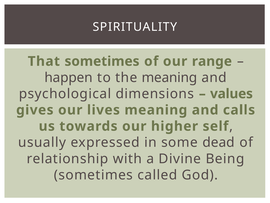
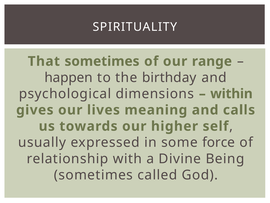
the meaning: meaning -> birthday
values: values -> within
dead: dead -> force
